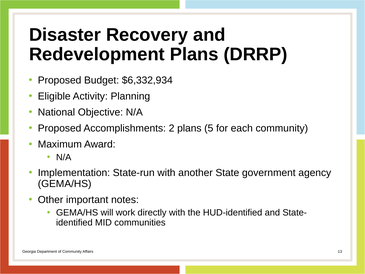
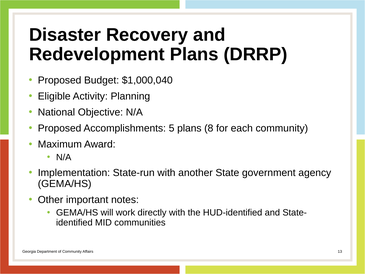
$6,332,934: $6,332,934 -> $1,000,040
2: 2 -> 5
5: 5 -> 8
